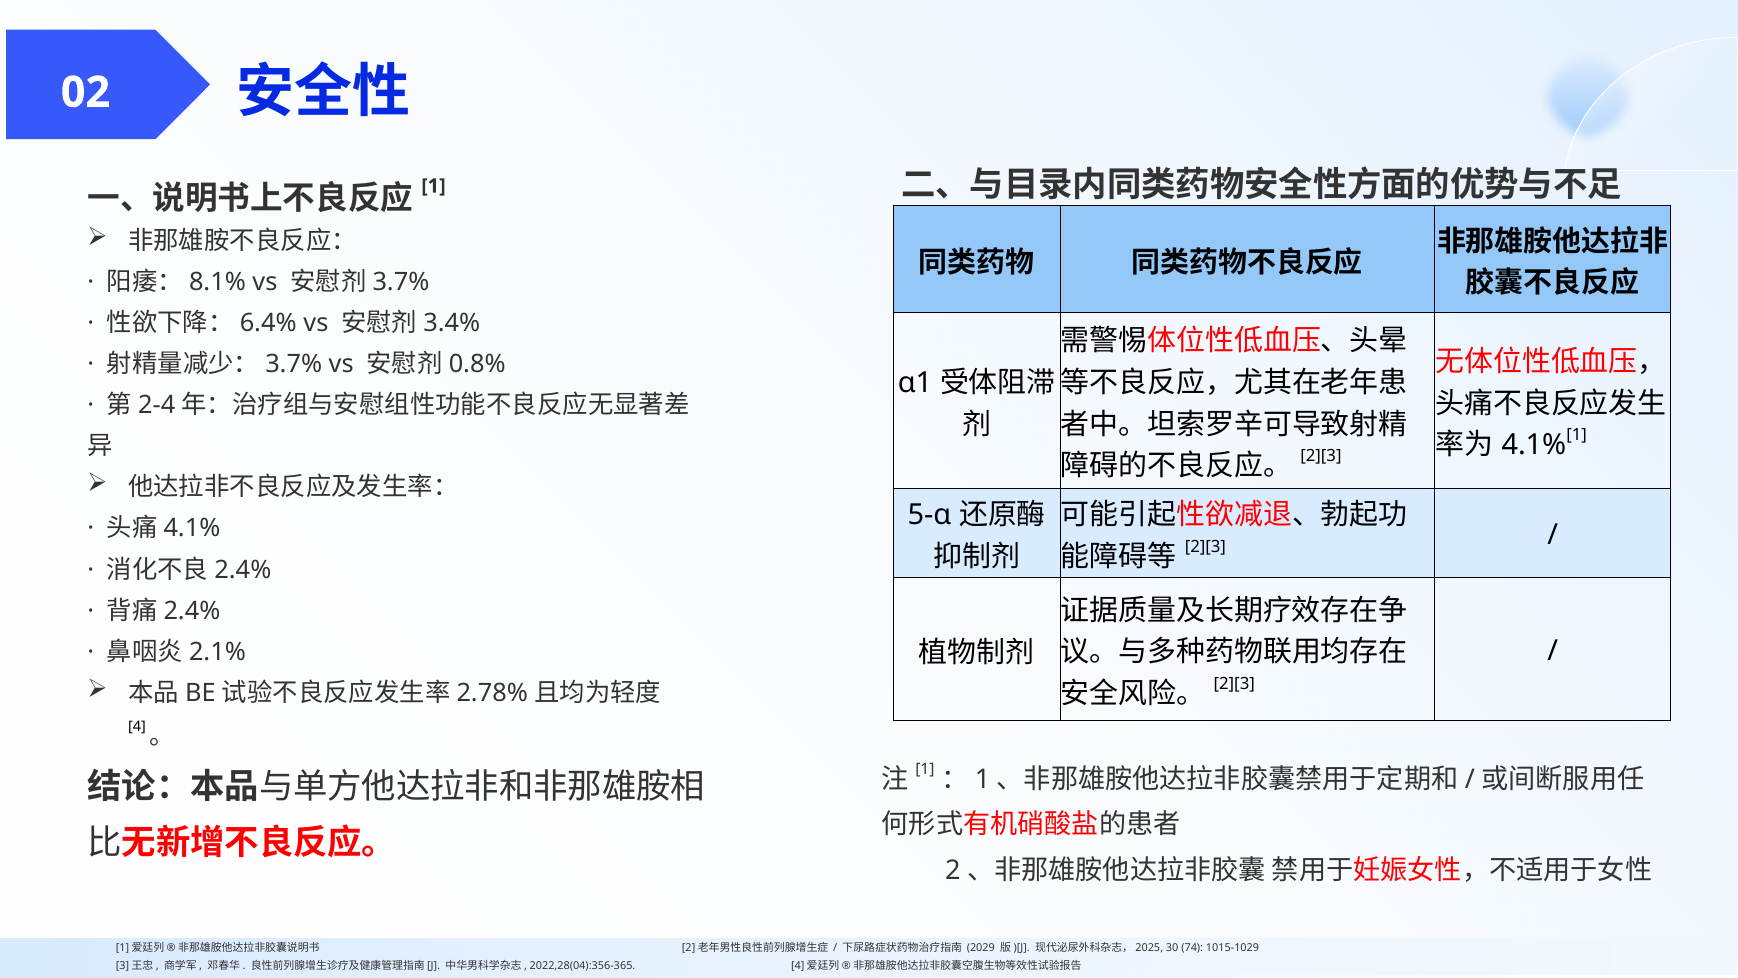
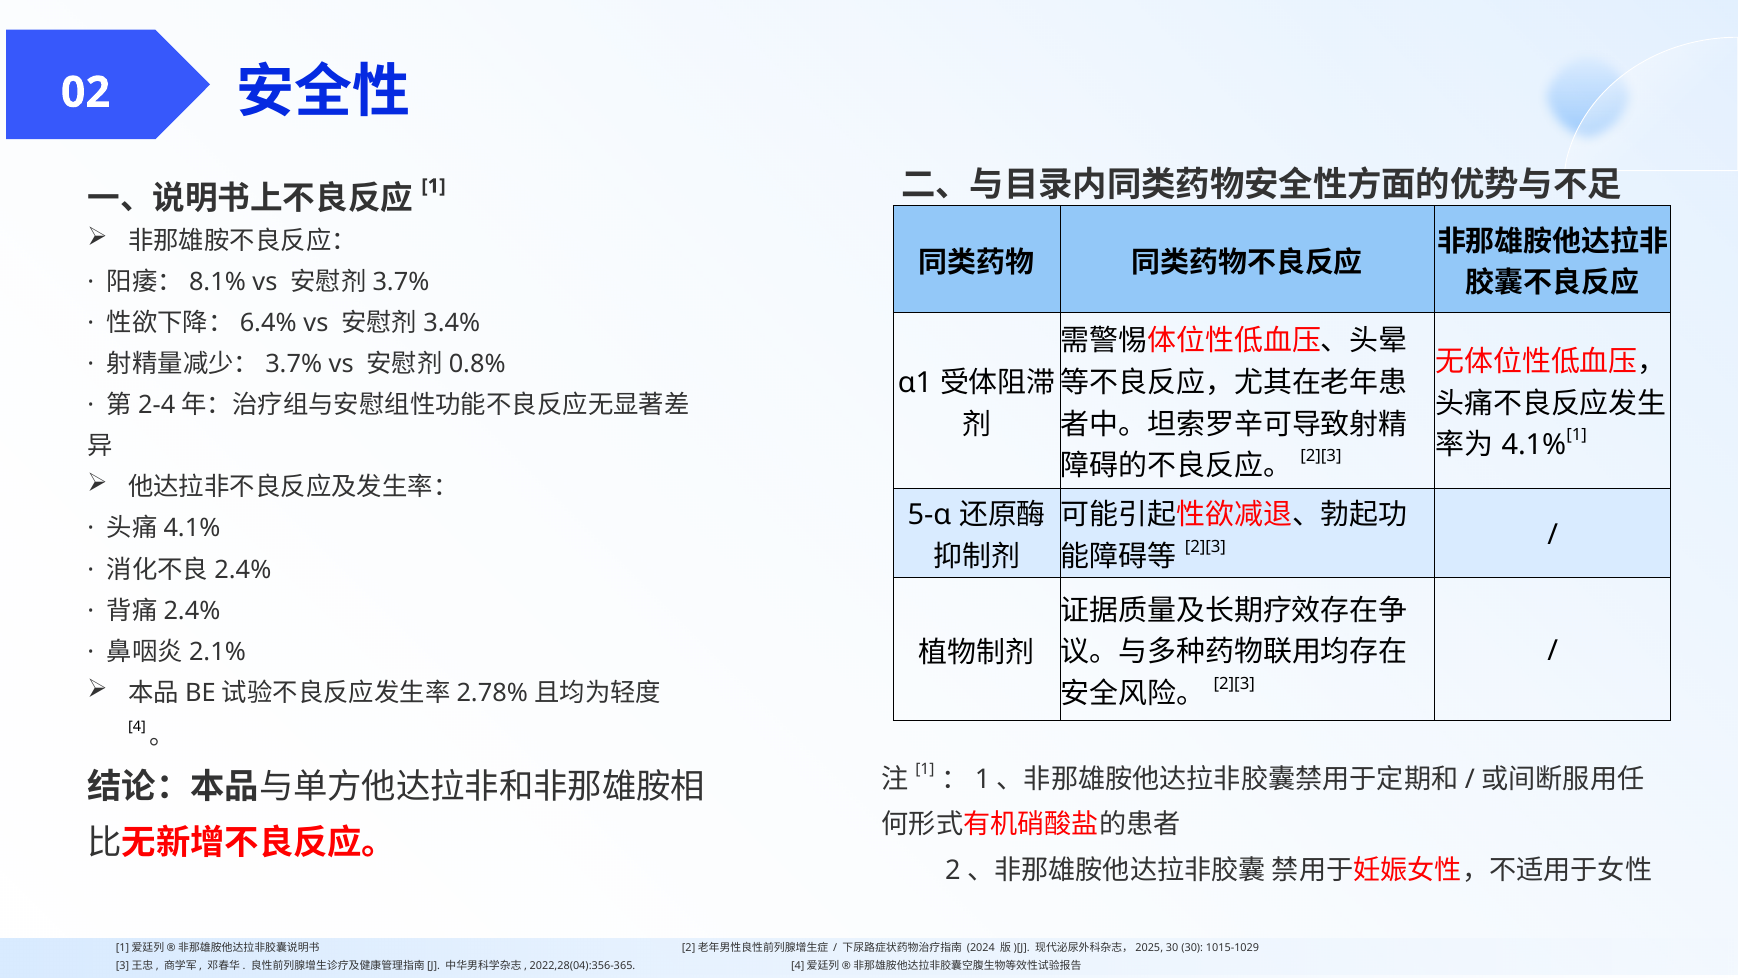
2029: 2029 -> 2024
30 74: 74 -> 30
